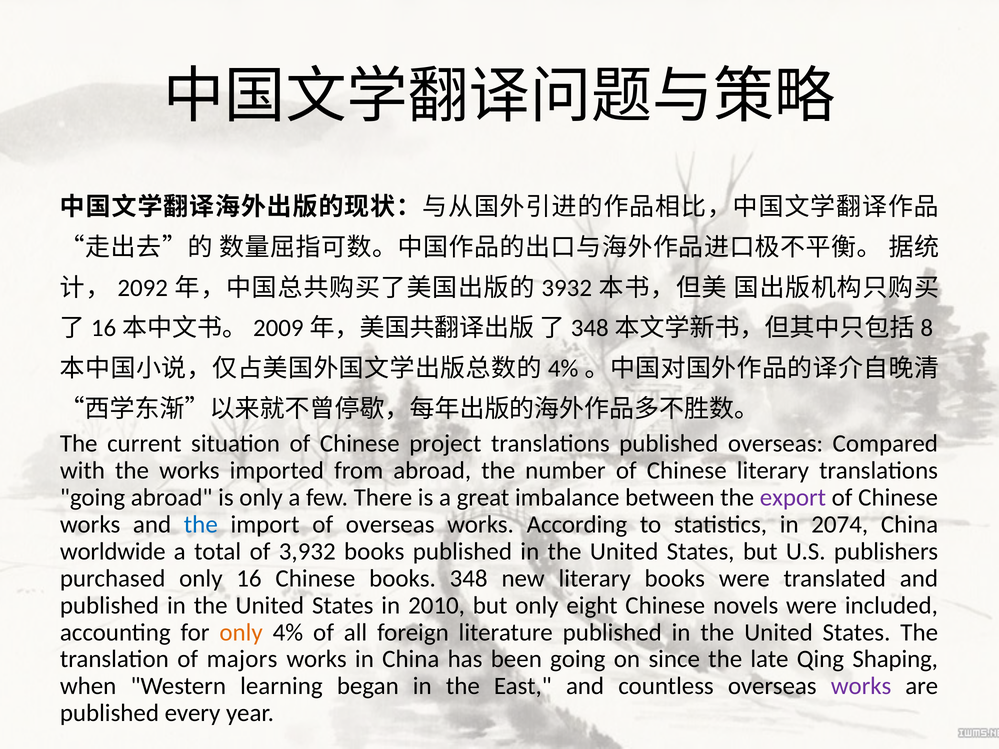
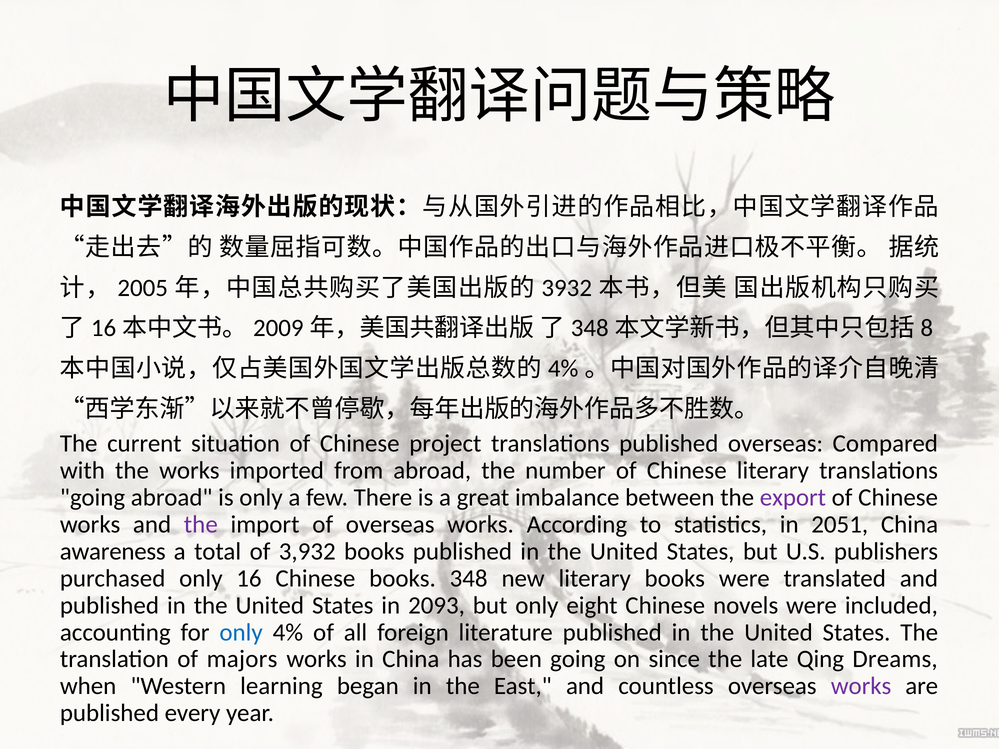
2092: 2092 -> 2005
the at (201, 525) colour: blue -> purple
2074: 2074 -> 2051
worldwide: worldwide -> awareness
2010: 2010 -> 2093
only at (241, 632) colour: orange -> blue
Shaping: Shaping -> Dreams
